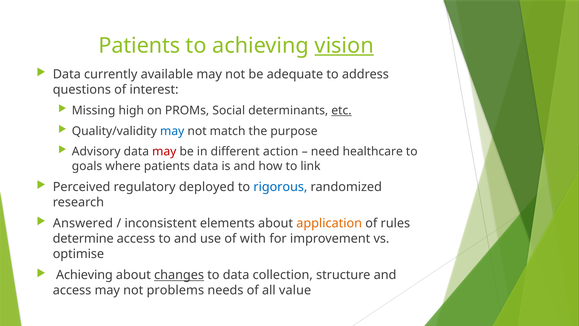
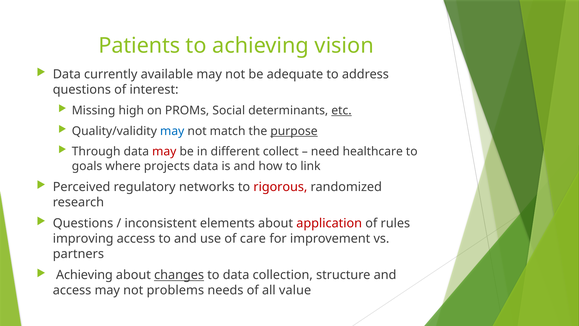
vision underline: present -> none
purpose underline: none -> present
Advisory: Advisory -> Through
action: action -> collect
where patients: patients -> projects
deployed: deployed -> networks
rigorous colour: blue -> red
Answered at (83, 223): Answered -> Questions
application colour: orange -> red
determine: determine -> improving
with: with -> care
optimise: optimise -> partners
